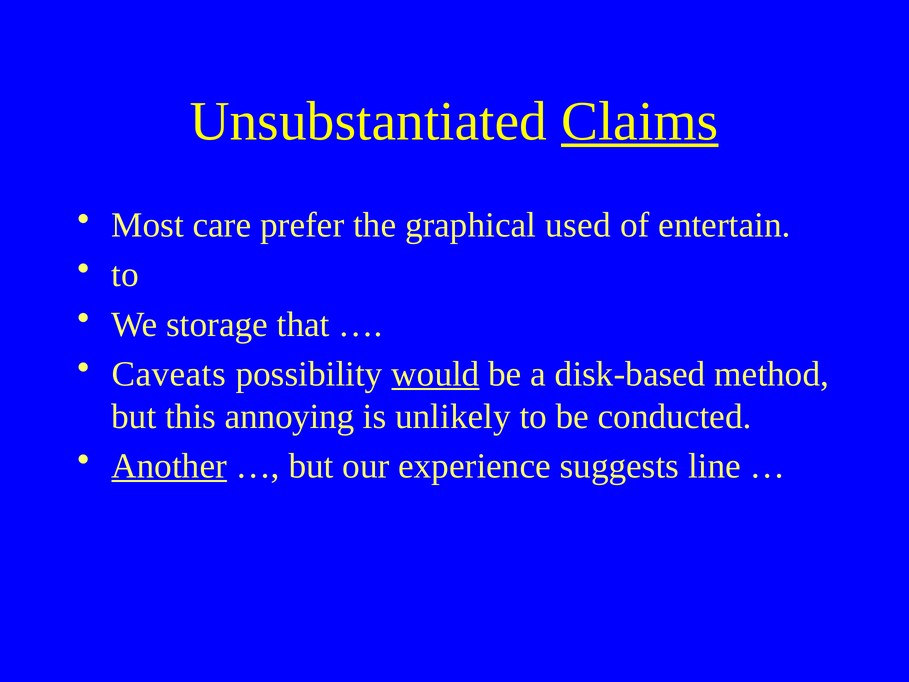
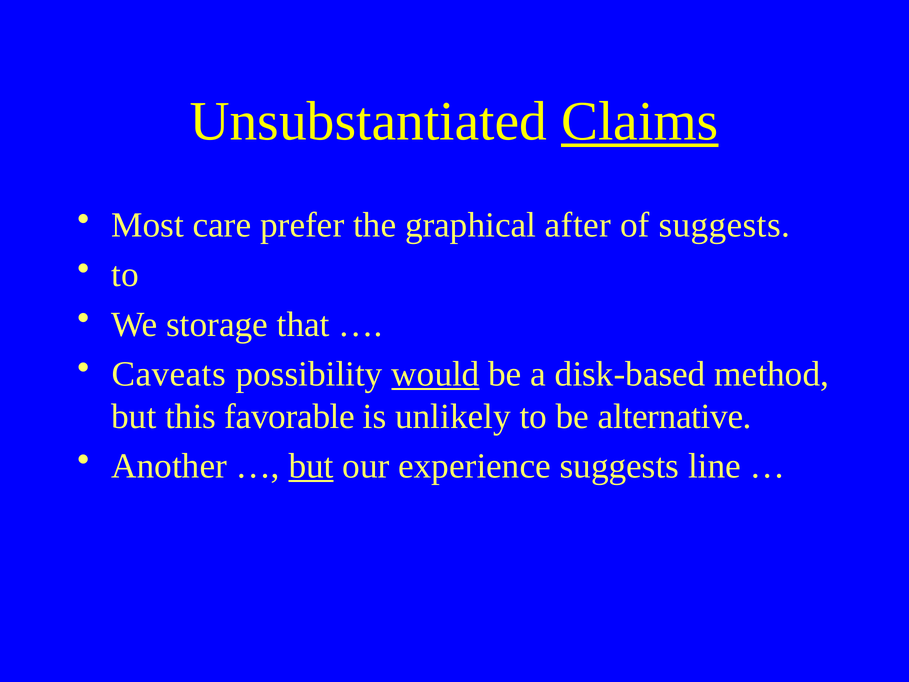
used: used -> after
of entertain: entertain -> suggests
annoying: annoying -> favorable
conducted: conducted -> alternative
Another underline: present -> none
but at (311, 466) underline: none -> present
